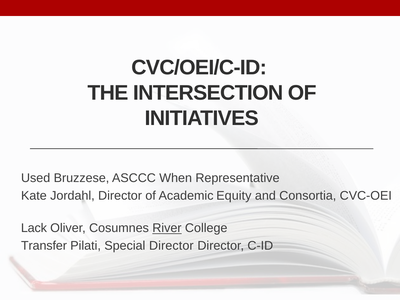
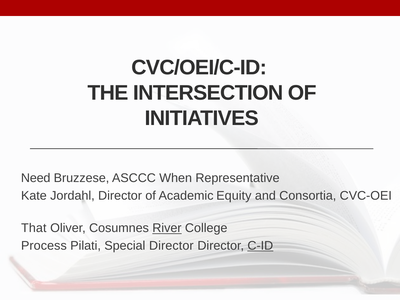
Used: Used -> Need
Lack: Lack -> That
Transfer: Transfer -> Process
C-ID underline: none -> present
